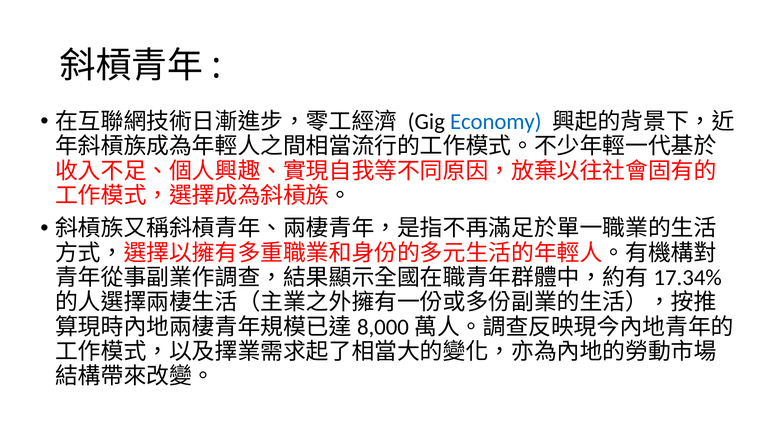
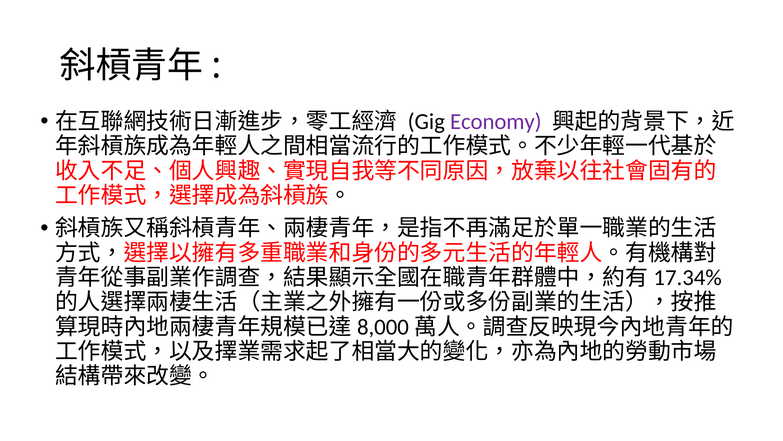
Economy colour: blue -> purple
